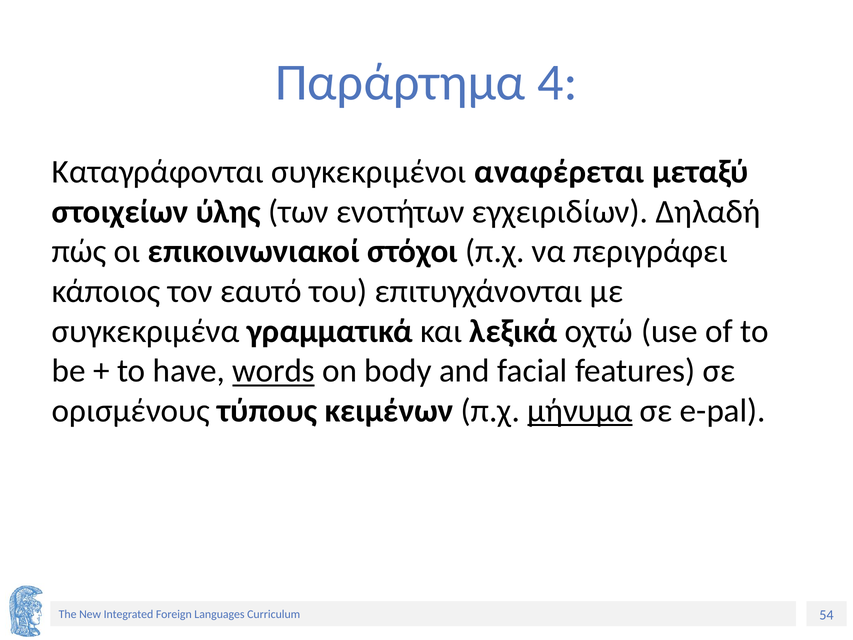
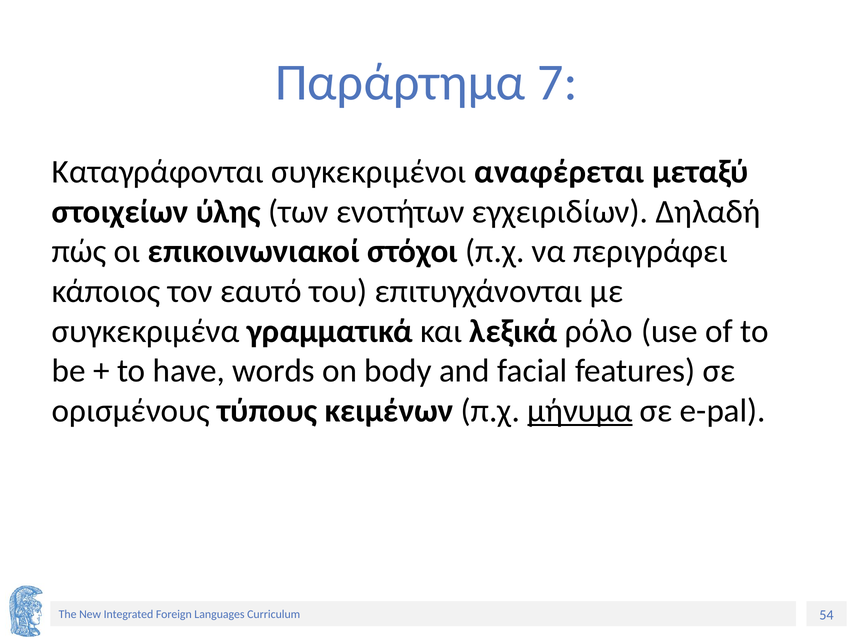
4: 4 -> 7
οχτώ: οχτώ -> ρόλο
words underline: present -> none
